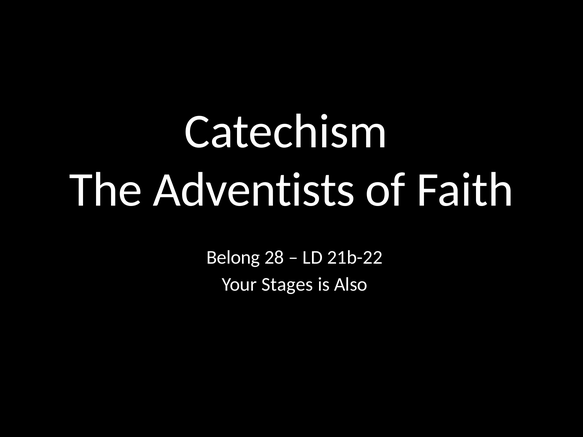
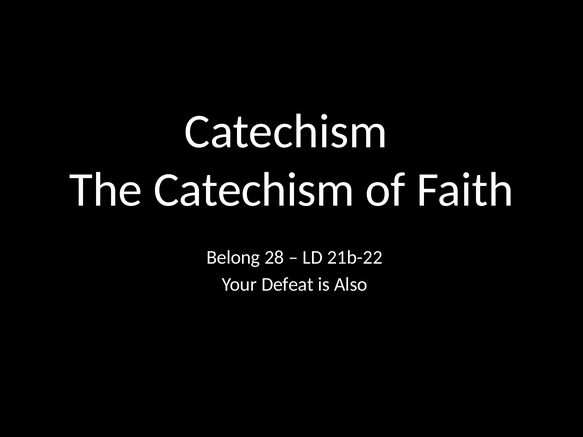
The Adventists: Adventists -> Catechism
Stages: Stages -> Defeat
